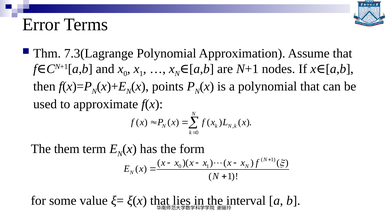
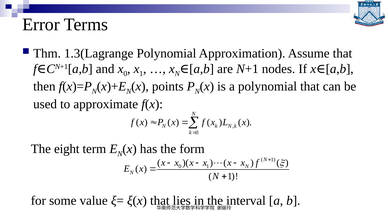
7.3(Lagrange: 7.3(Lagrange -> 1.3(Lagrange
them: them -> eight
